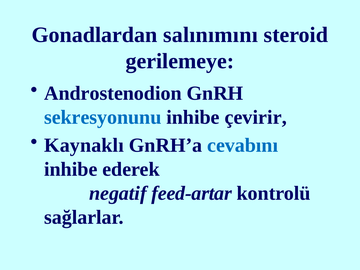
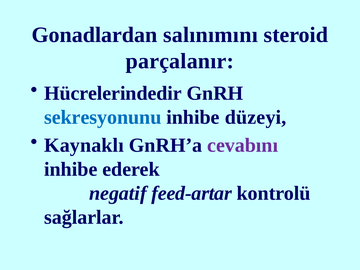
gerilemeye: gerilemeye -> parçalanır
Androstenodion: Androstenodion -> Hücrelerindedir
çevirir: çevirir -> düzeyi
cevabını colour: blue -> purple
